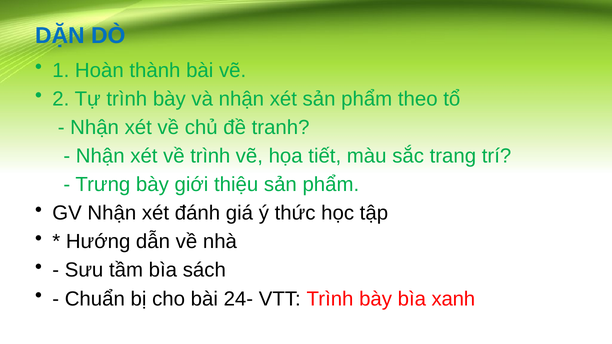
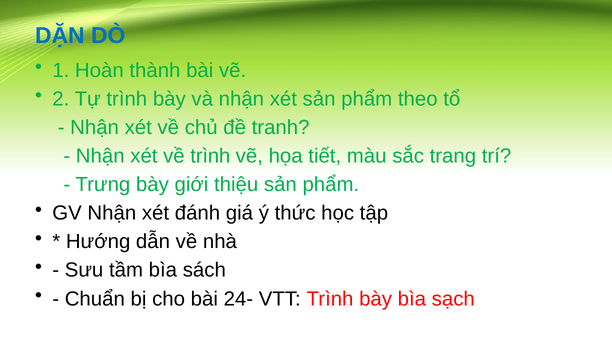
xanh: xanh -> sạch
